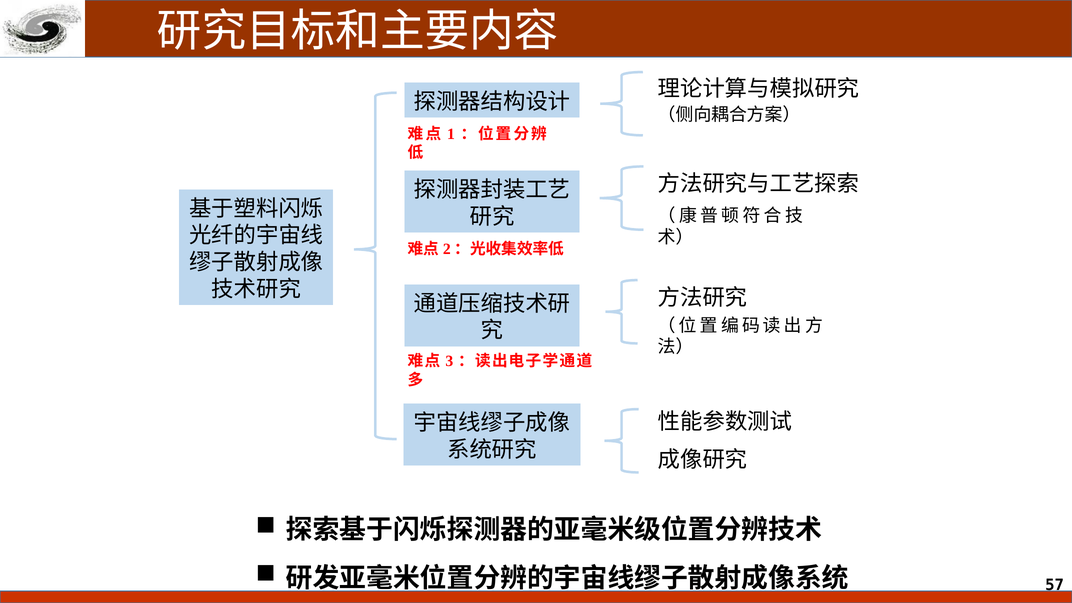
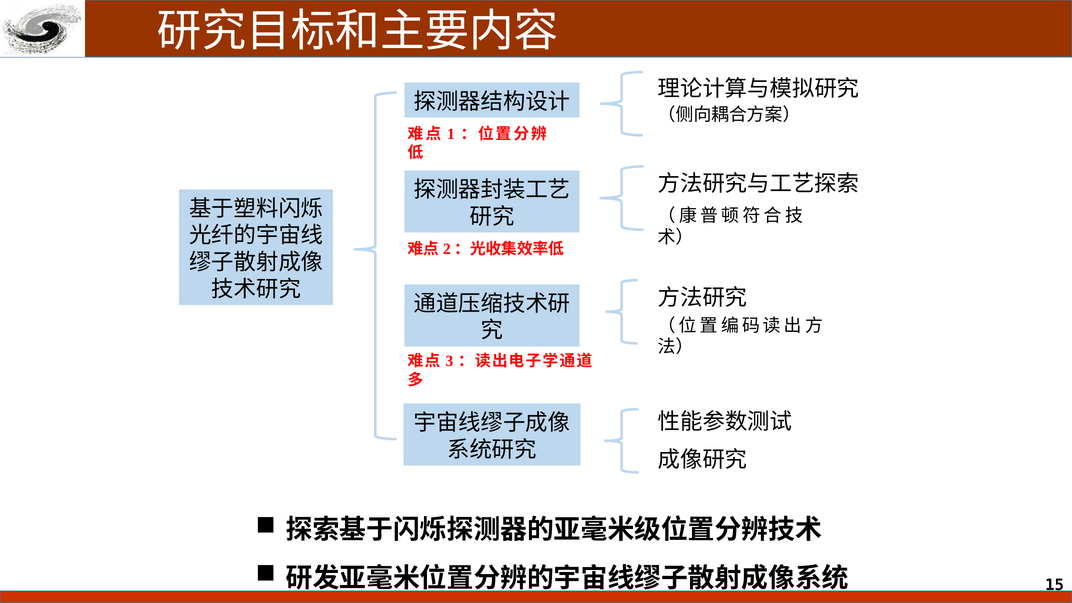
57: 57 -> 15
